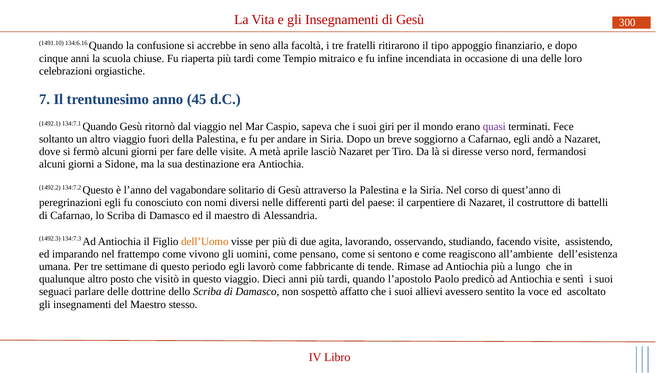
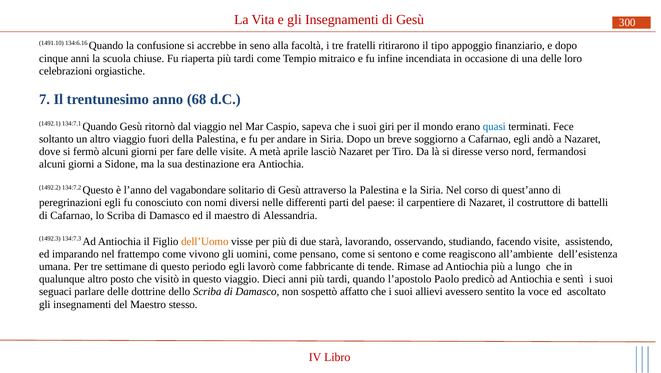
45: 45 -> 68
quasi colour: purple -> blue
agita: agita -> starà
